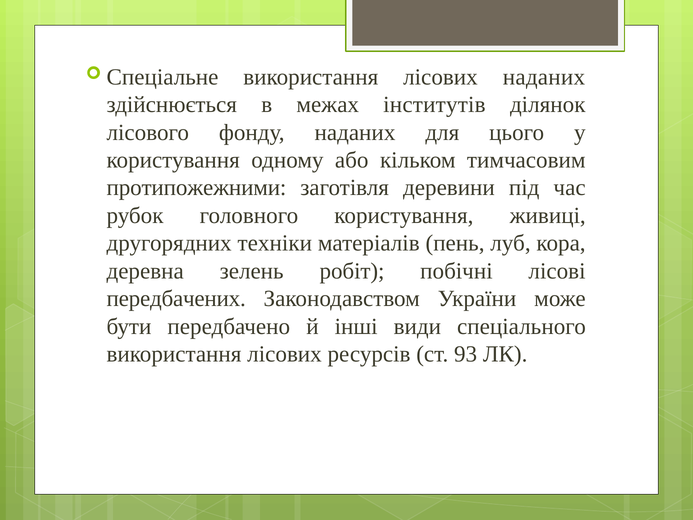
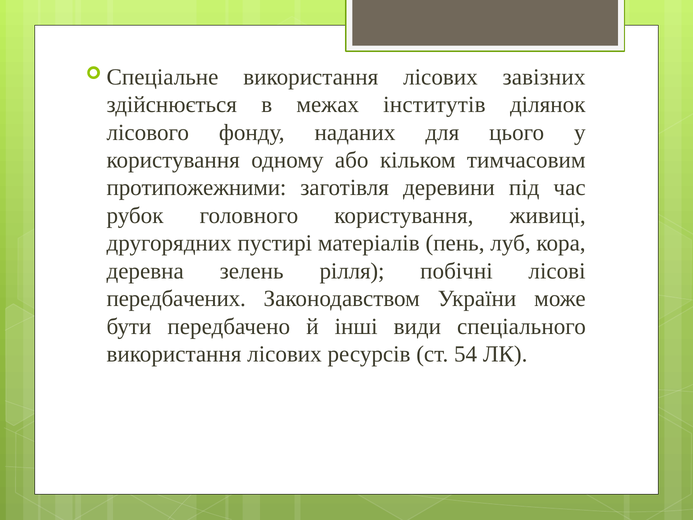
лісових наданих: наданих -> завізних
техніки: техніки -> пустирі
робіт: робіт -> рілля
93: 93 -> 54
